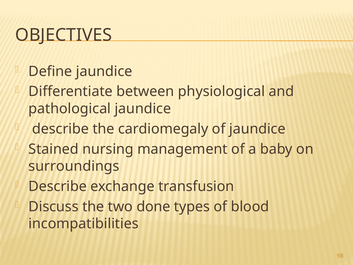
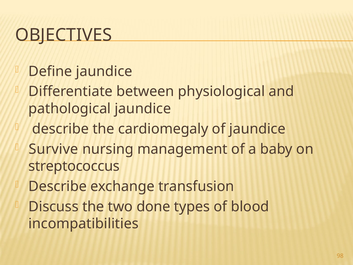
Stained: Stained -> Survive
surroundings: surroundings -> streptococcus
